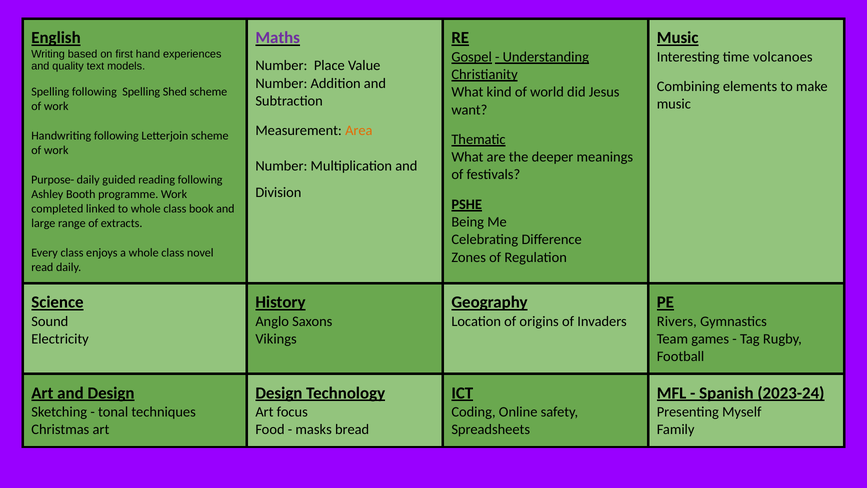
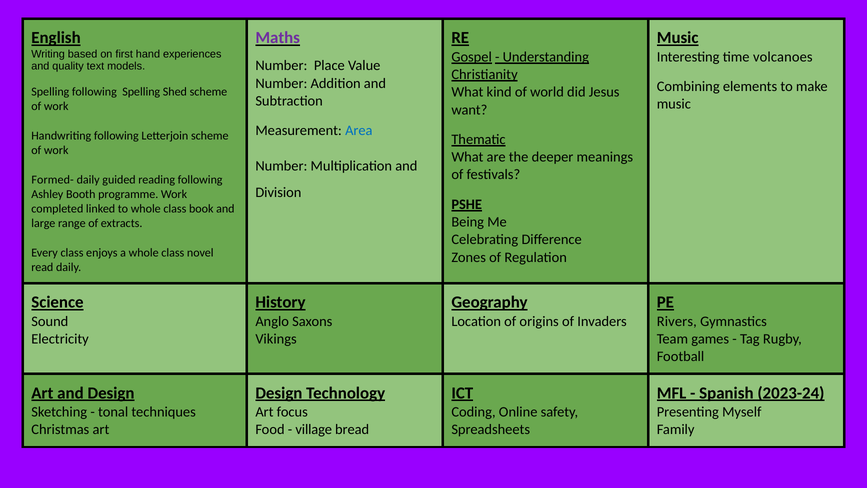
Area colour: orange -> blue
Purpose-: Purpose- -> Formed-
masks: masks -> village
